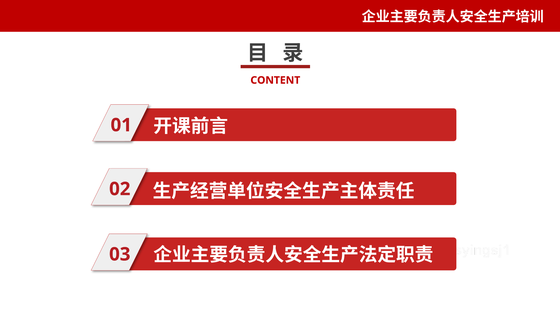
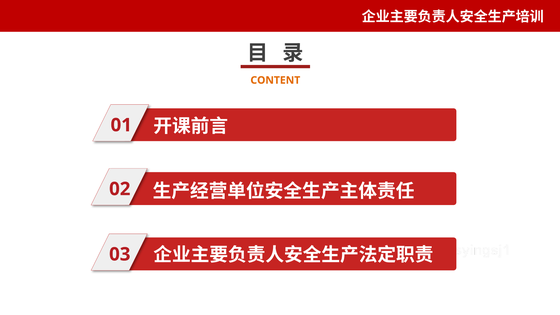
CONTENT colour: red -> orange
